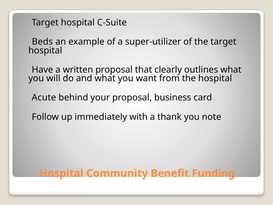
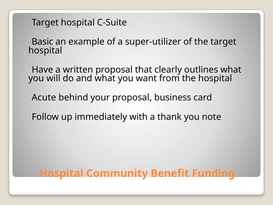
Beds: Beds -> Basic
